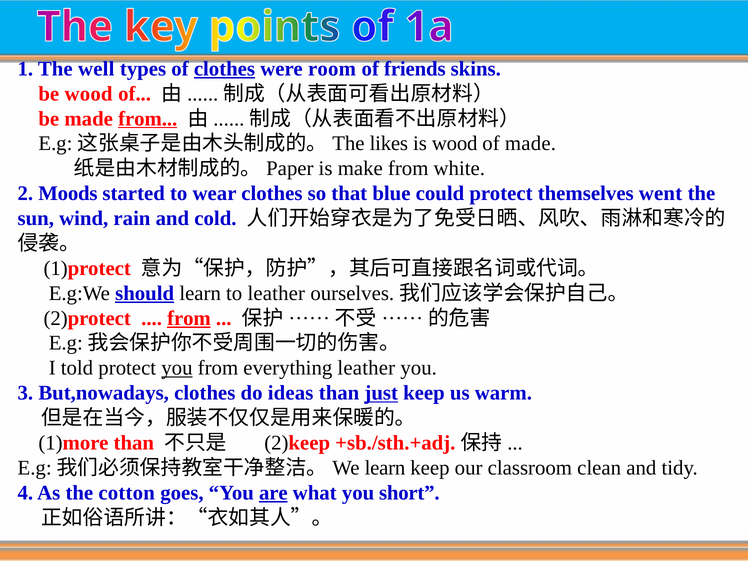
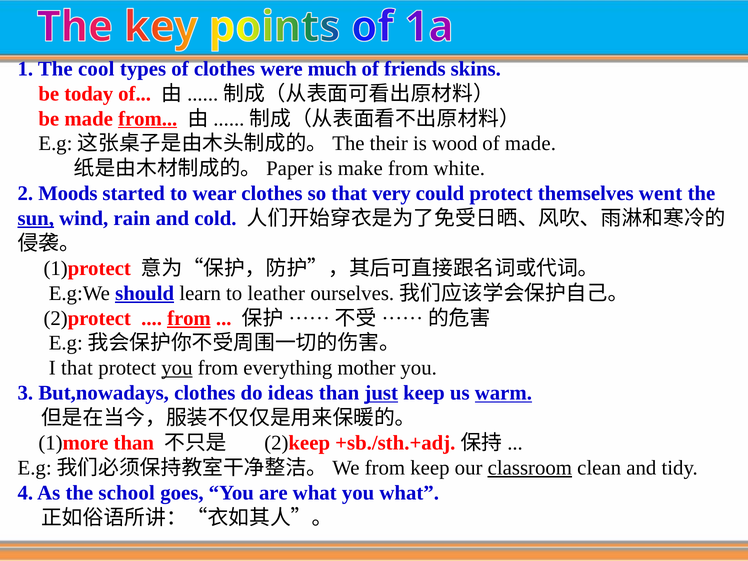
well: well -> cool
clothes at (224, 69) underline: present -> none
room: room -> much
be wood: wood -> today
likes: likes -> their
blue: blue -> very
sun underline: none -> present
I told: told -> that
everything leather: leather -> mother
warm underline: none -> present
learn at (385, 468): learn -> from
classroom underline: none -> present
cotton: cotton -> school
are underline: present -> none
you short: short -> what
